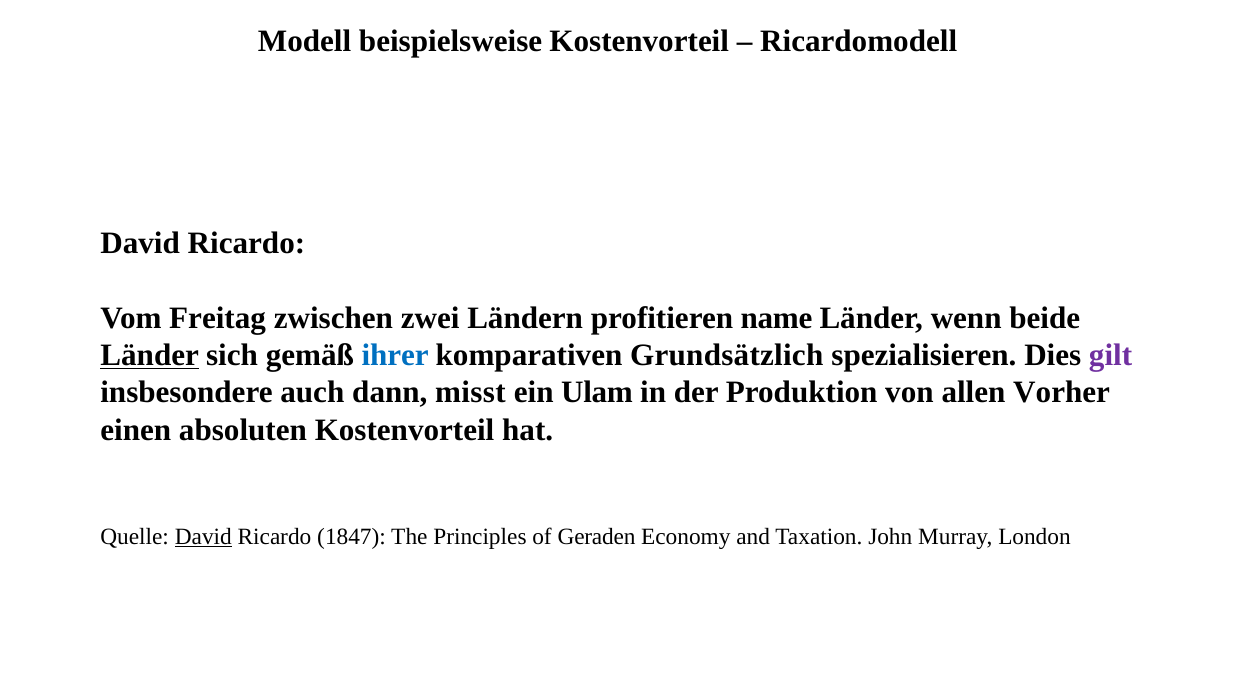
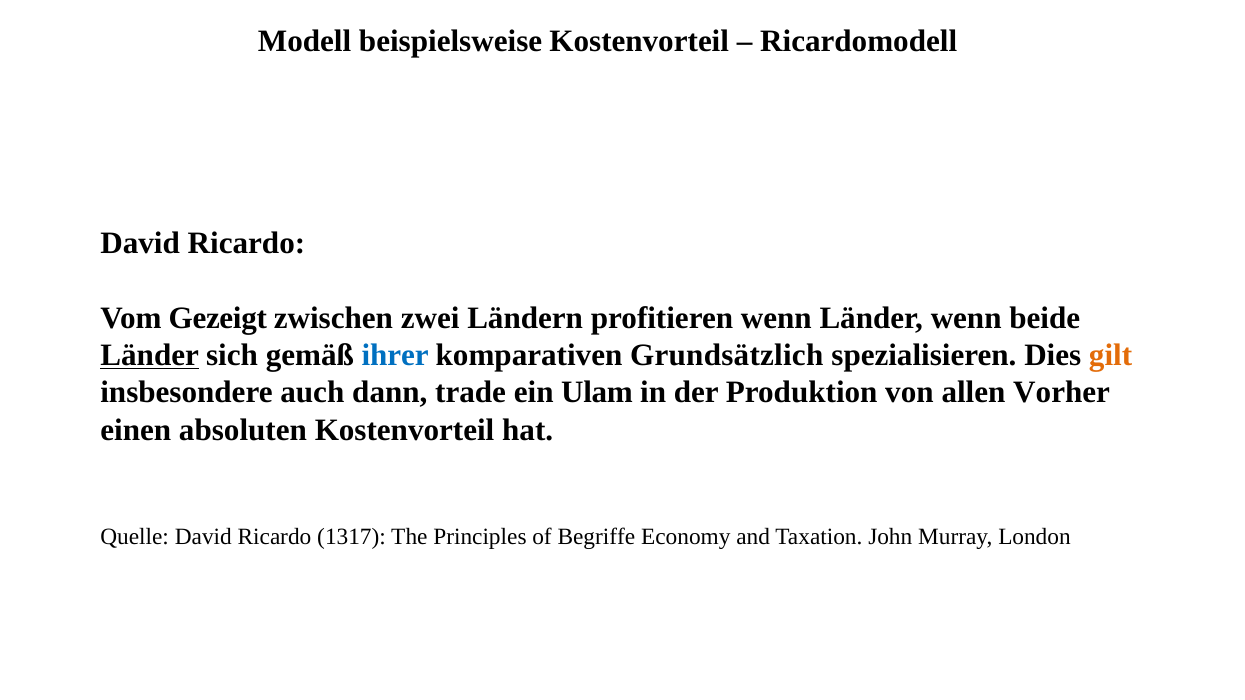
Freitag: Freitag -> Gezeigt
profitieren name: name -> wenn
gilt colour: purple -> orange
misst: misst -> trade
David at (203, 537) underline: present -> none
1847: 1847 -> 1317
Geraden: Geraden -> Begriffe
